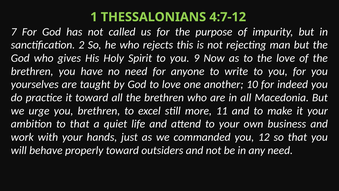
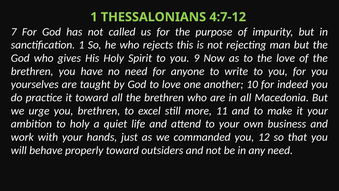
sanctification 2: 2 -> 1
to that: that -> holy
